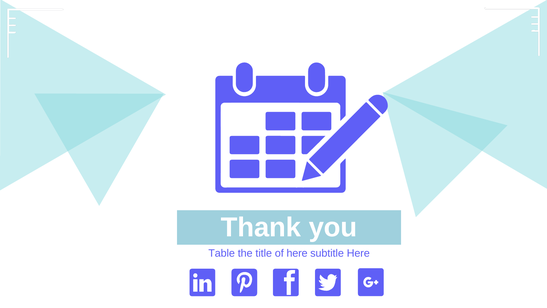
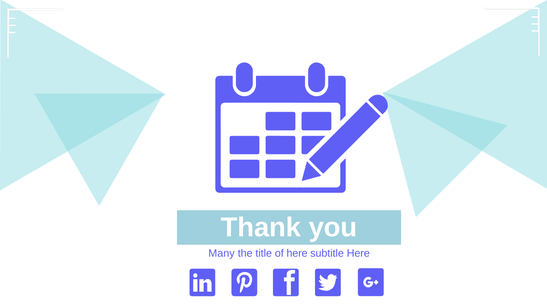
Table: Table -> Many
